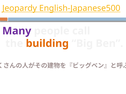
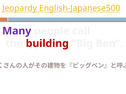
building colour: orange -> red
